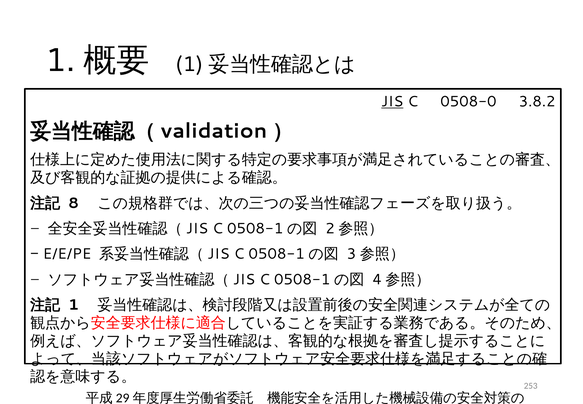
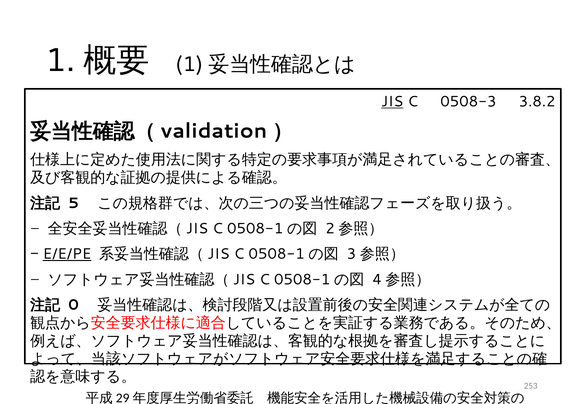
0508-0: 0508-0 -> 0508-3
8: 8 -> 5
E/E/PE underline: none -> present
1: 1 -> 0
